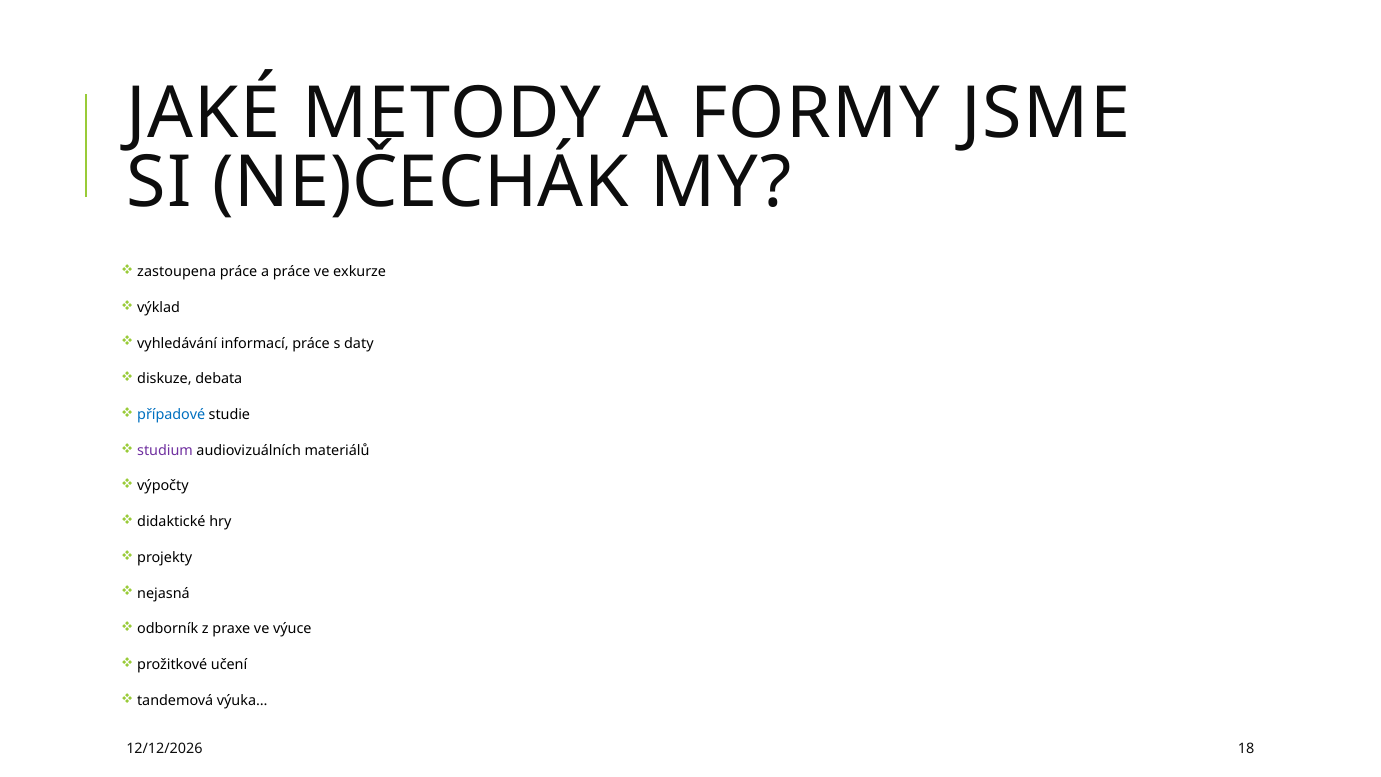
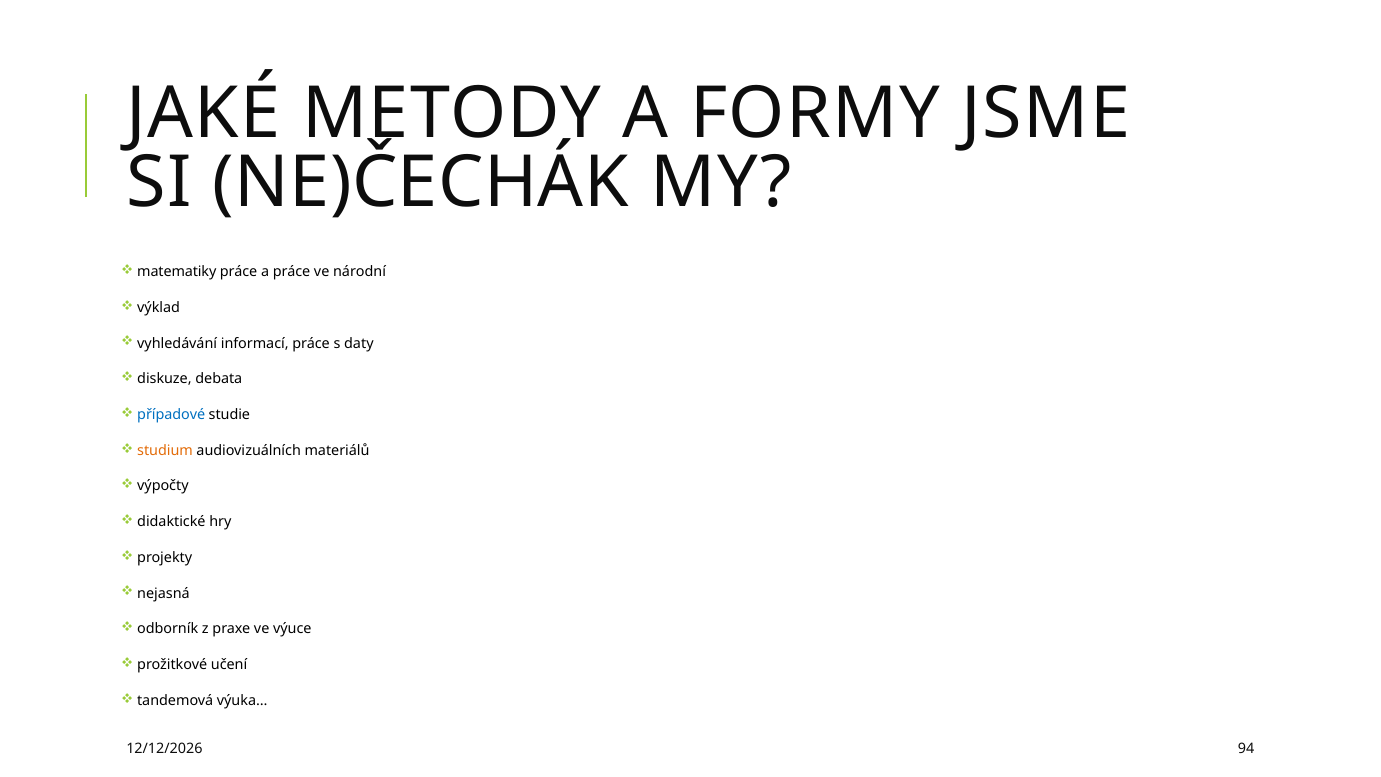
zastoupena: zastoupena -> matematiky
exkurze: exkurze -> národní
studium colour: purple -> orange
18: 18 -> 94
